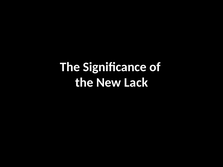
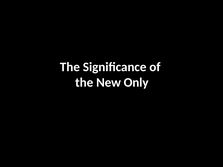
Lack: Lack -> Only
